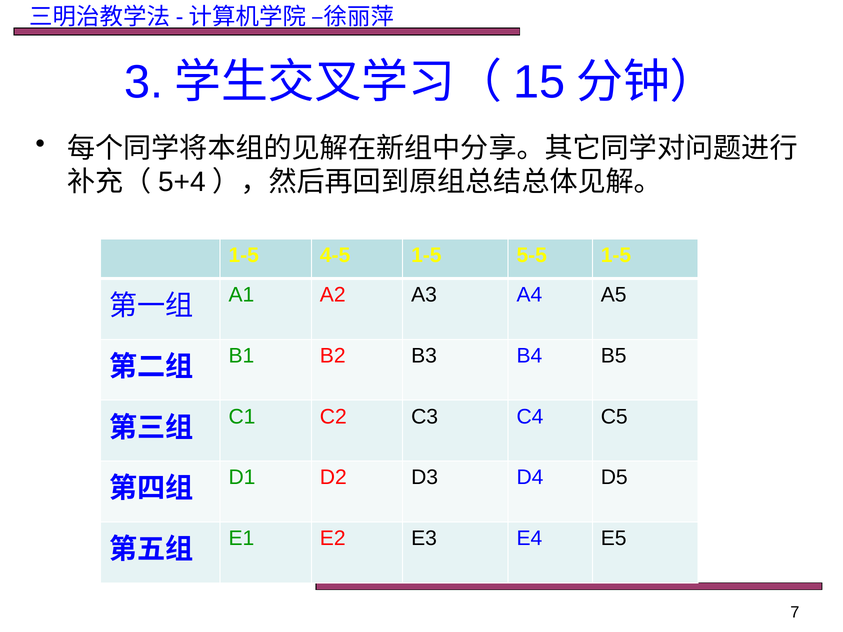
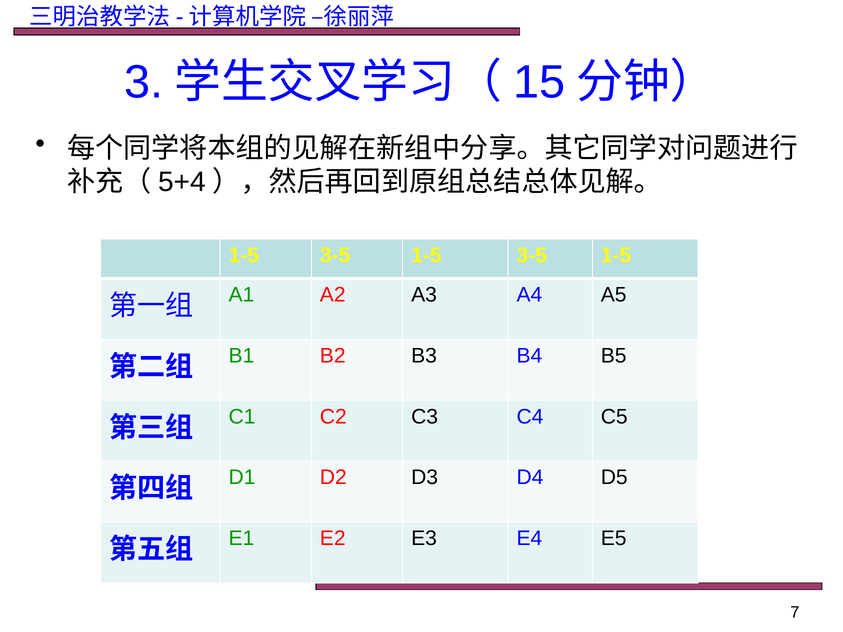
4-5 at (335, 255): 4-5 -> 3-5
5-5 at (532, 255): 5-5 -> 3-5
